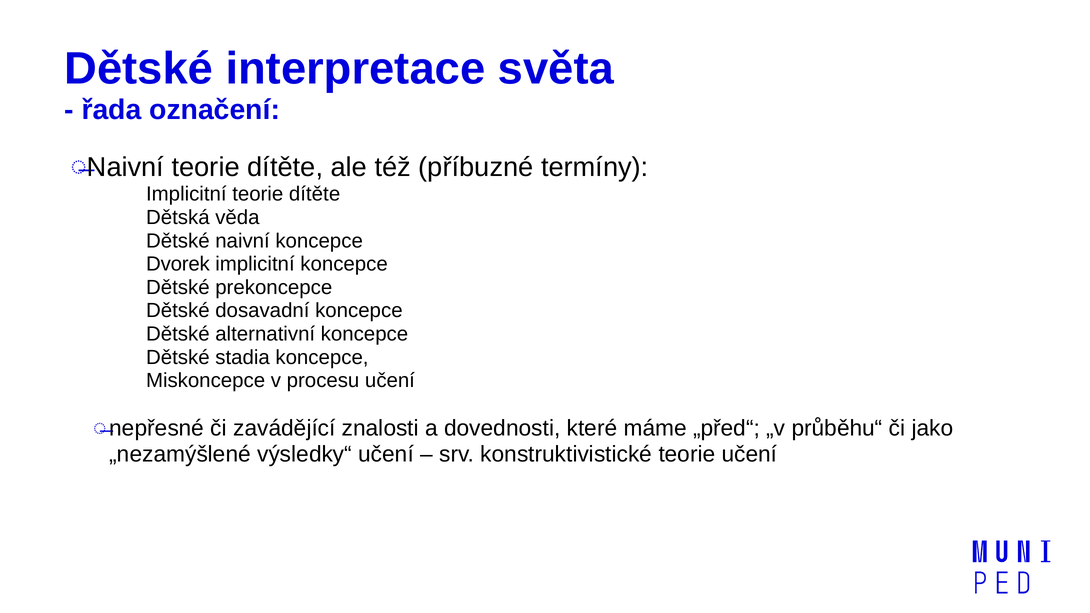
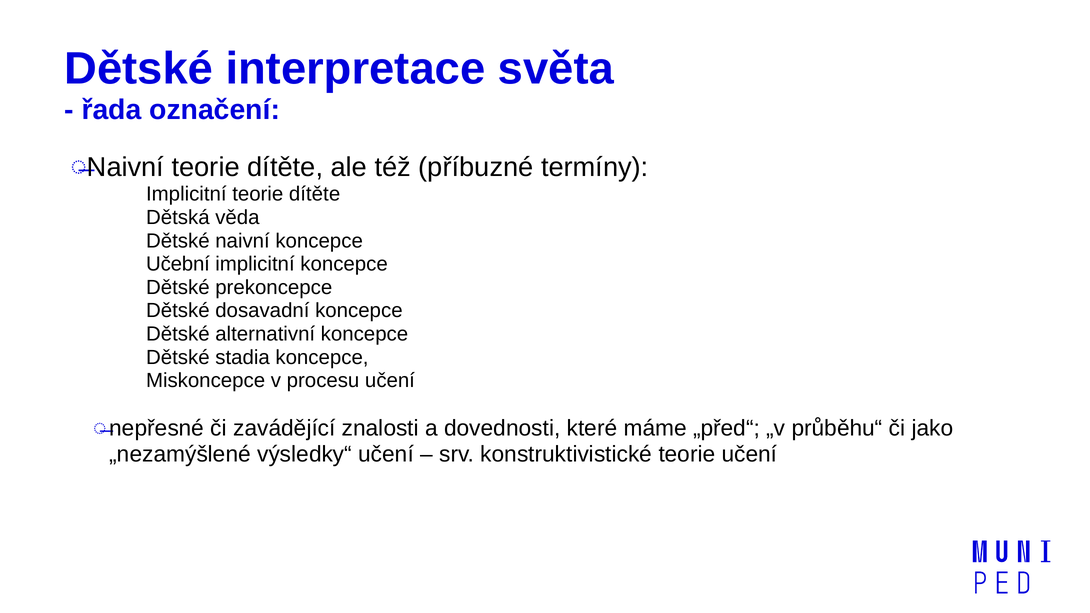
Dvorek: Dvorek -> Učební
